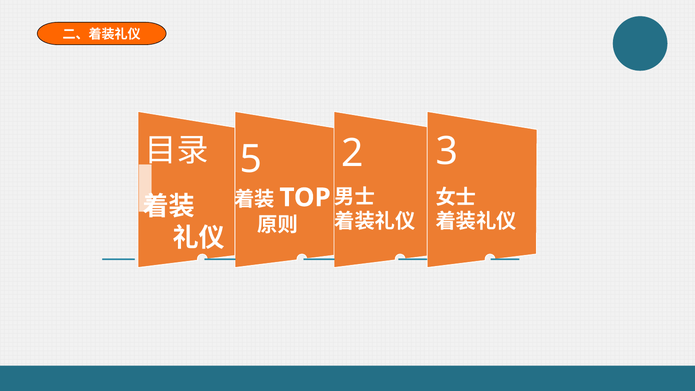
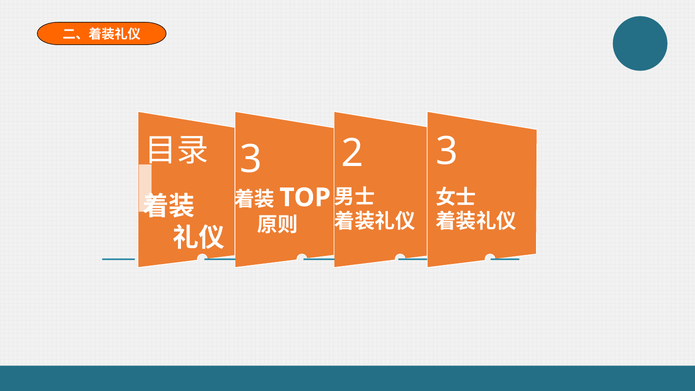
5 at (251, 160): 5 -> 3
